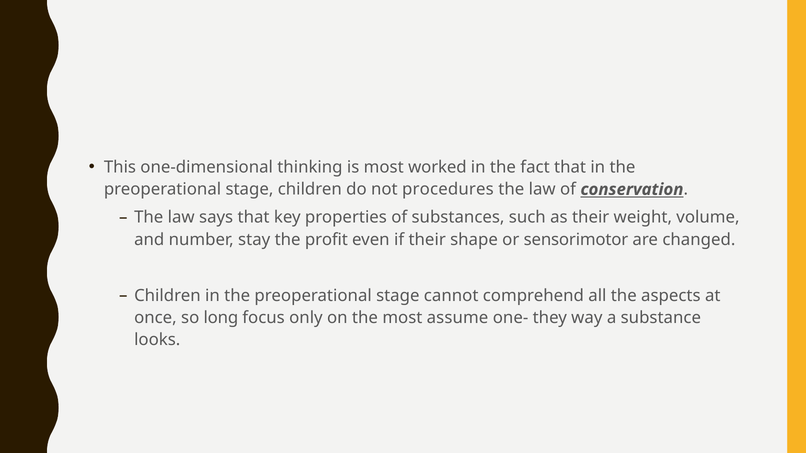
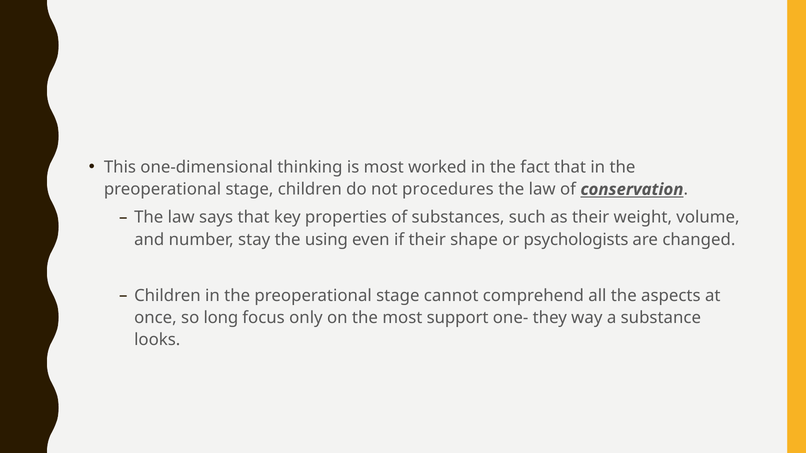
profit: profit -> using
sensorimotor: sensorimotor -> psychologists
assume: assume -> support
